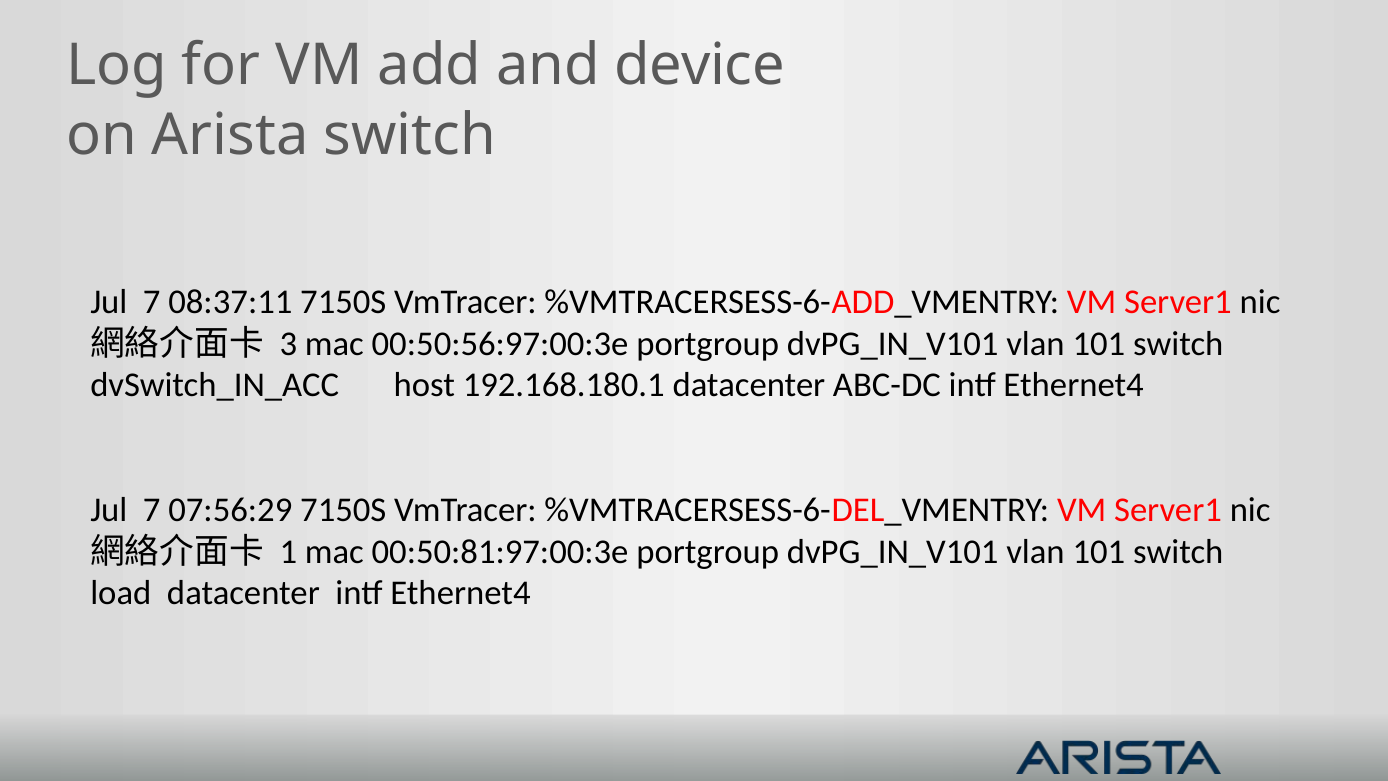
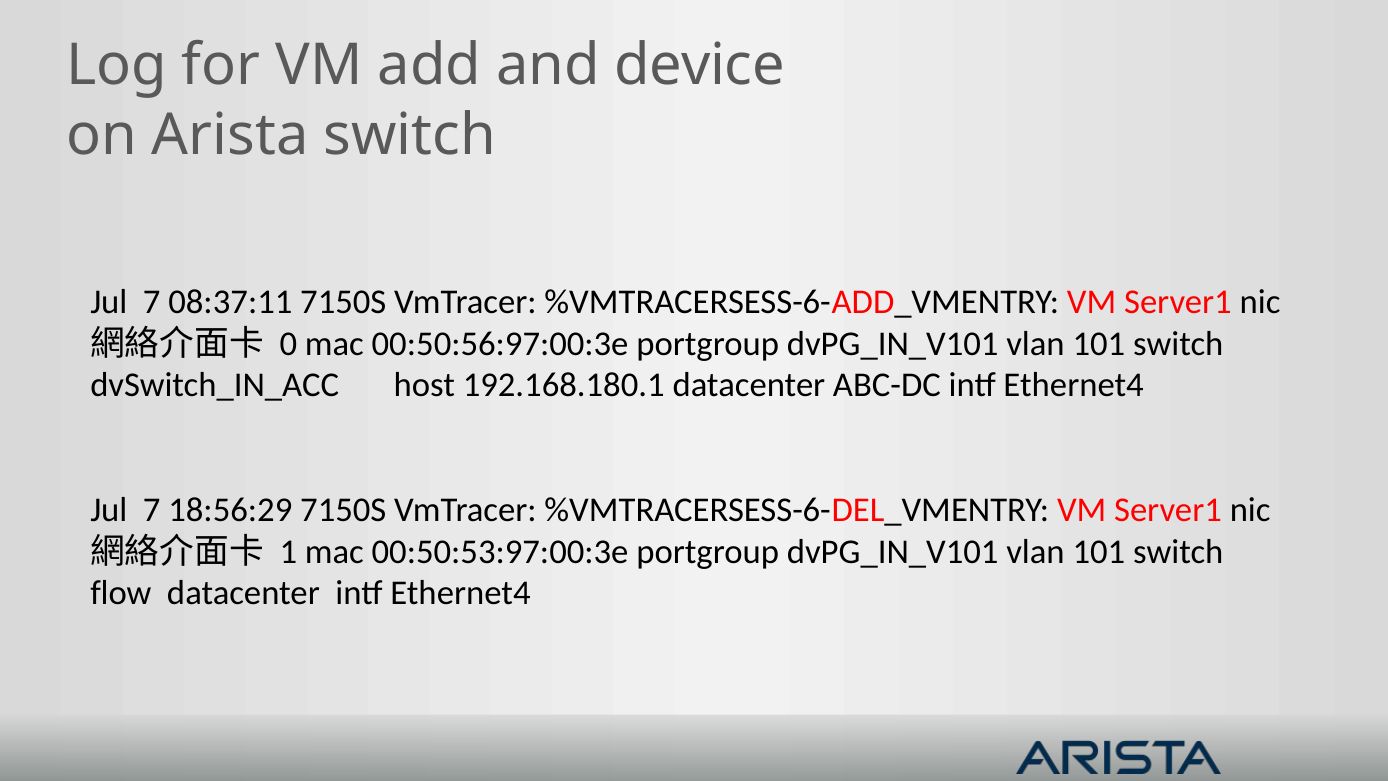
3: 3 -> 0
07:56:29: 07:56:29 -> 18:56:29
00:50:81:97:00:3e: 00:50:81:97:00:3e -> 00:50:53:97:00:3e
load: load -> flow
